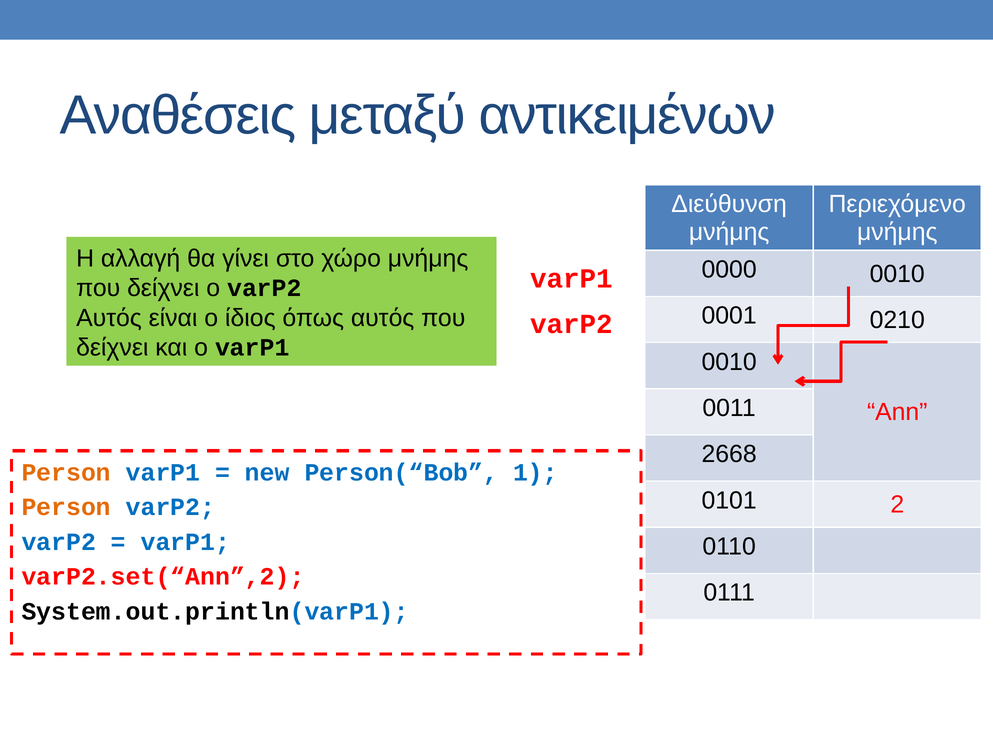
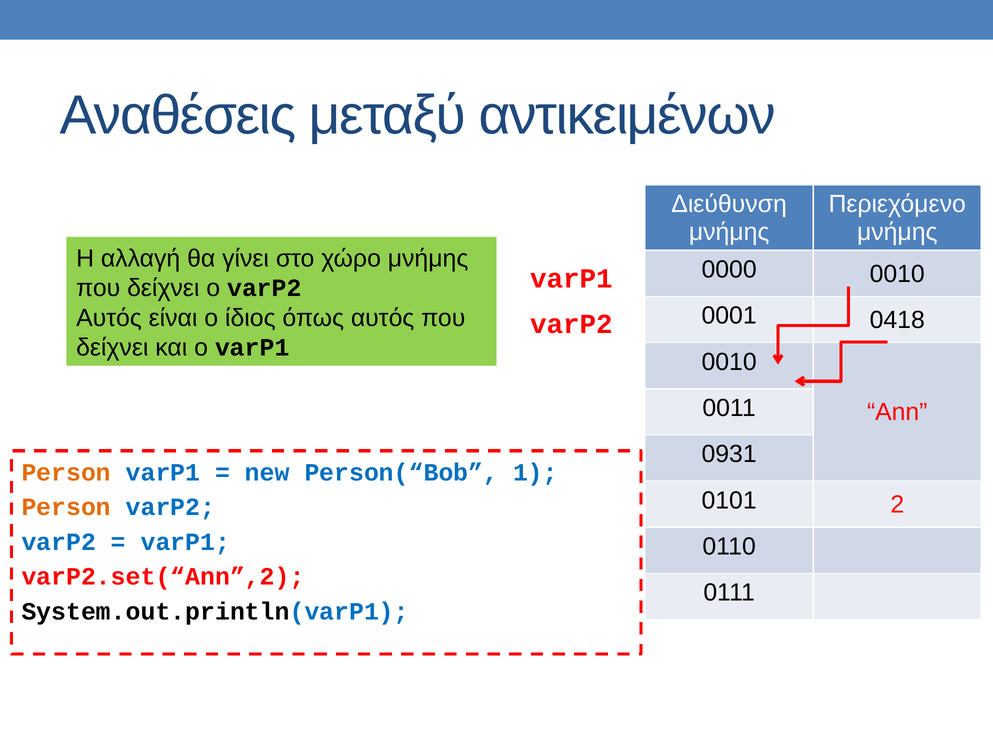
0210: 0210 -> 0418
2668: 2668 -> 0931
